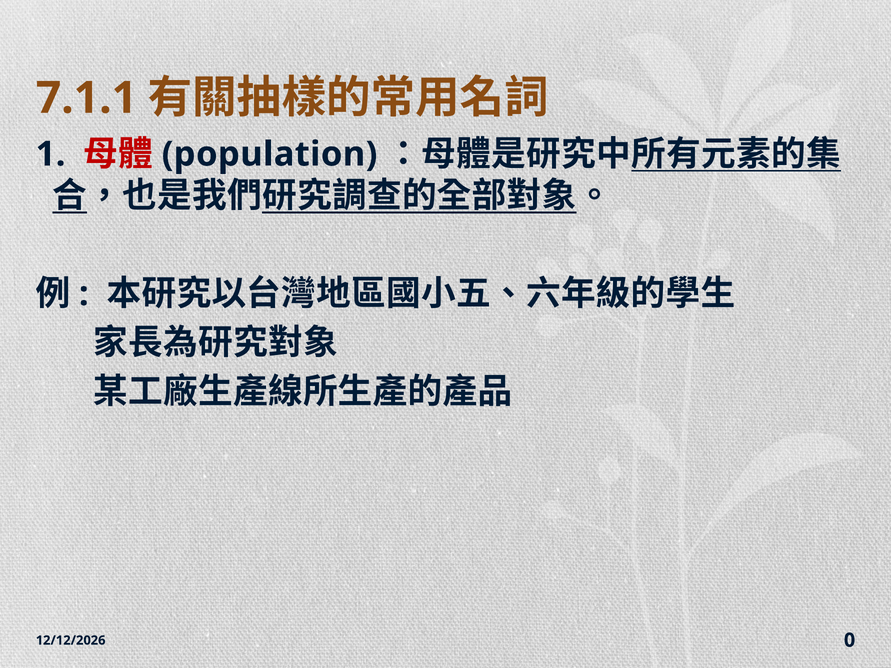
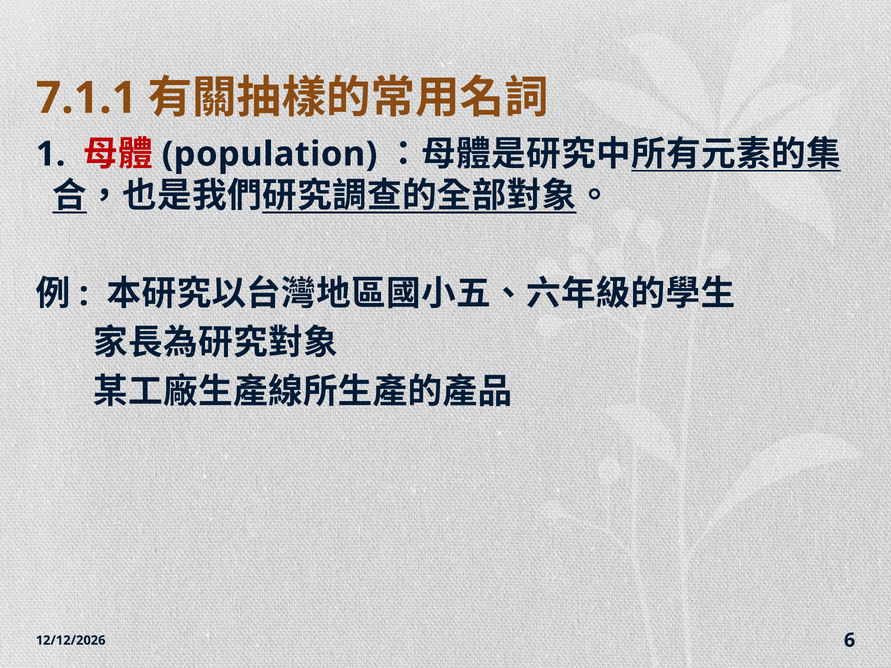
0: 0 -> 6
